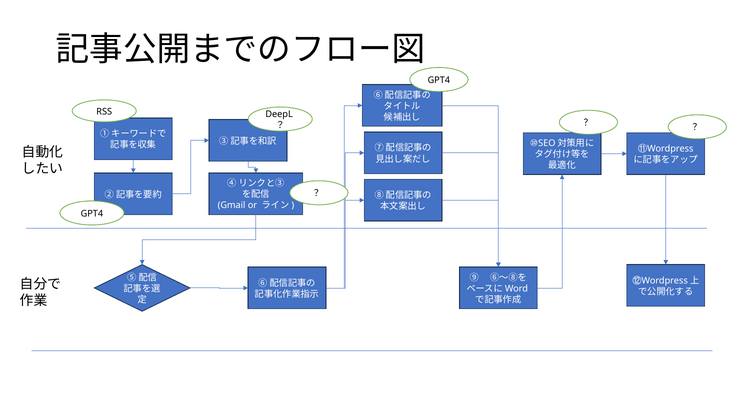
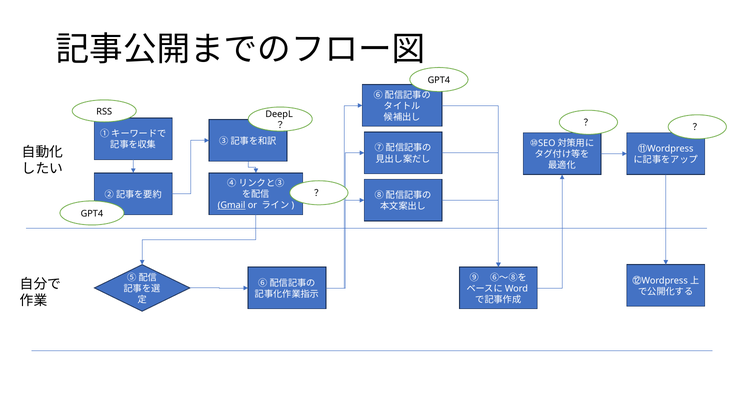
Gmail underline: none -> present
